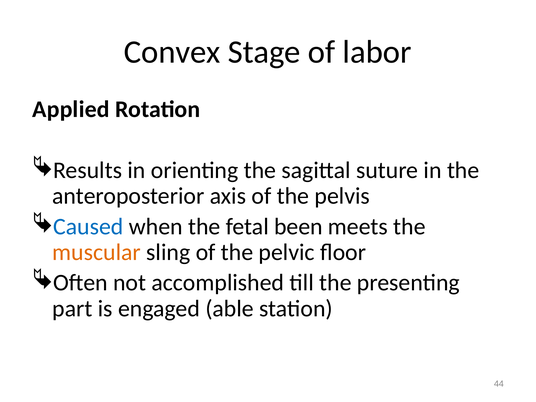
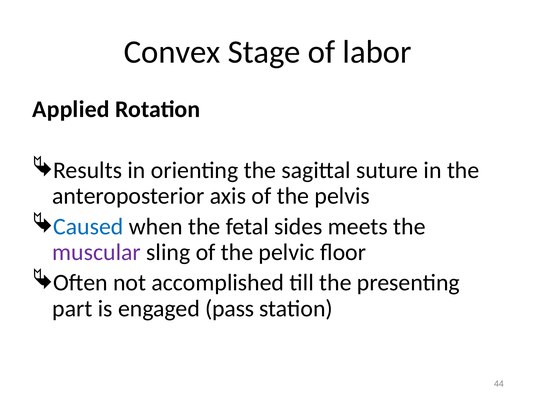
been: been -> sides
muscular colour: orange -> purple
able: able -> pass
